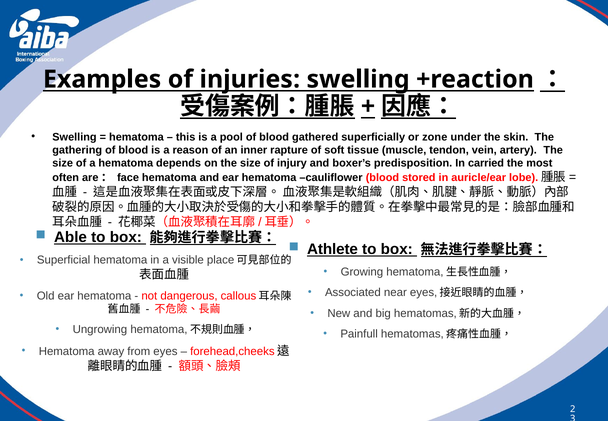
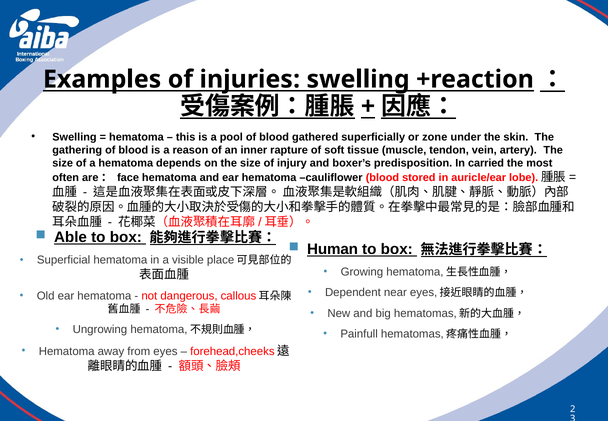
Athlete: Athlete -> Human
Associated: Associated -> Dependent
